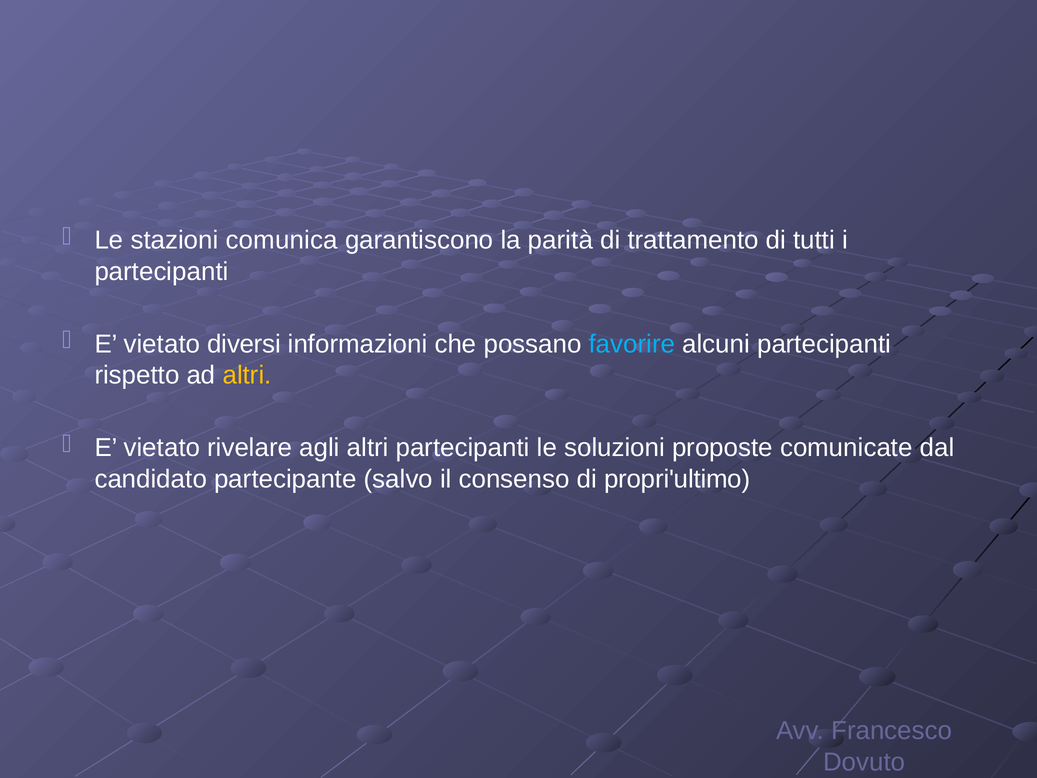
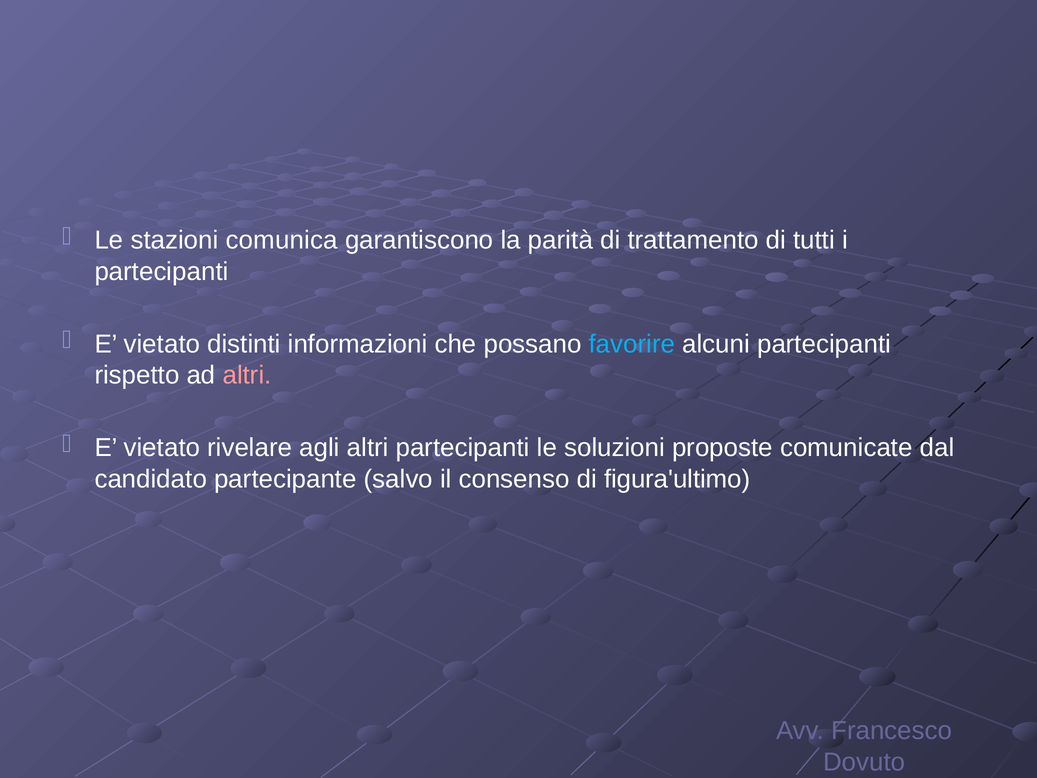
diversi: diversi -> distinti
altri at (247, 375) colour: yellow -> pink
propri'ultimo: propri'ultimo -> figura'ultimo
